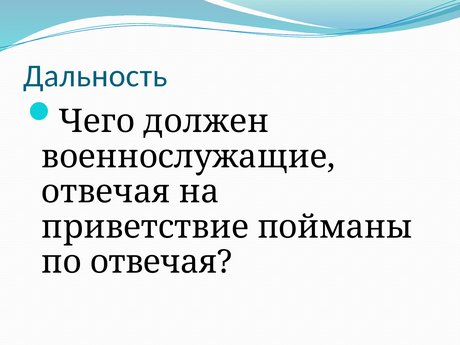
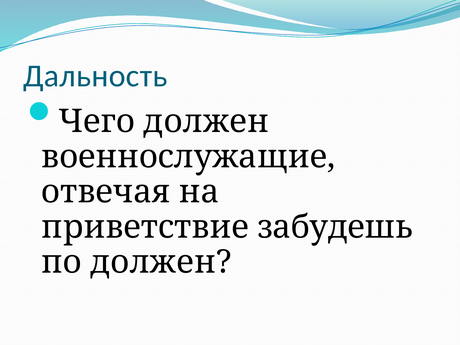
пойманы: пойманы -> забудешь
по отвечая: отвечая -> должен
